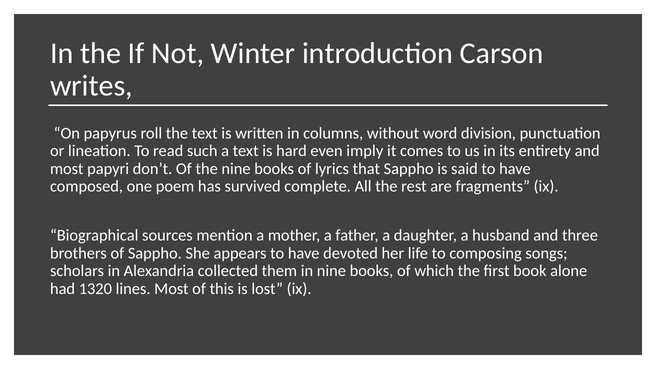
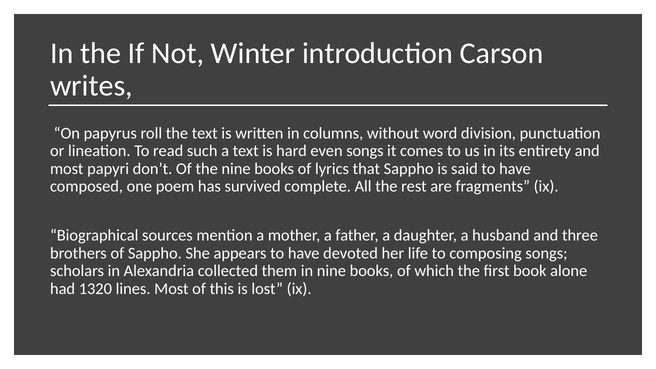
even imply: imply -> songs
